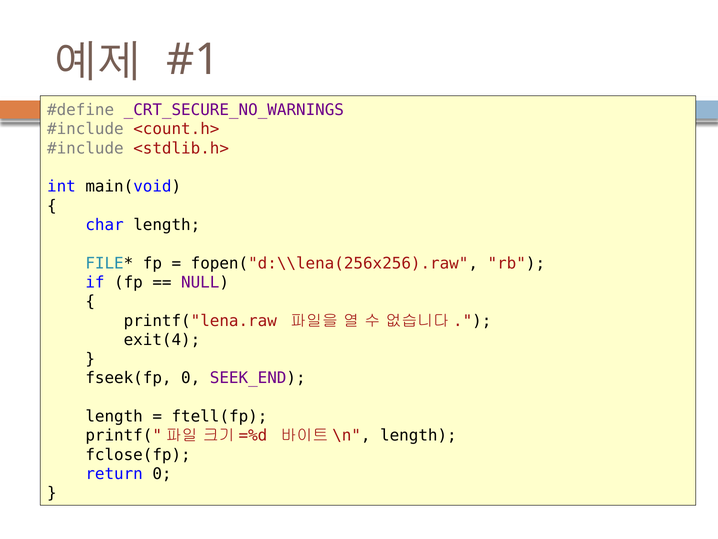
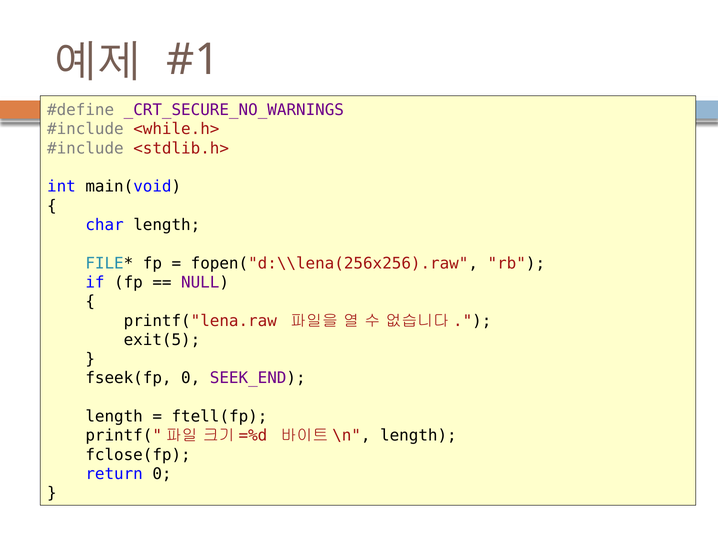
<count.h>: <count.h> -> <while.h>
exit(4: exit(4 -> exit(5
